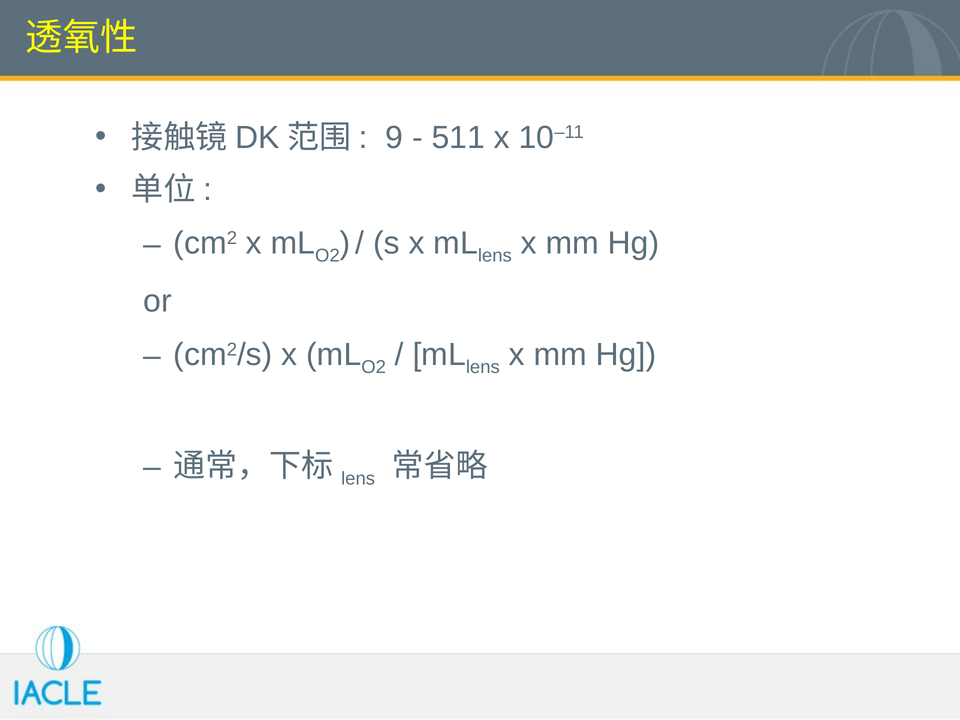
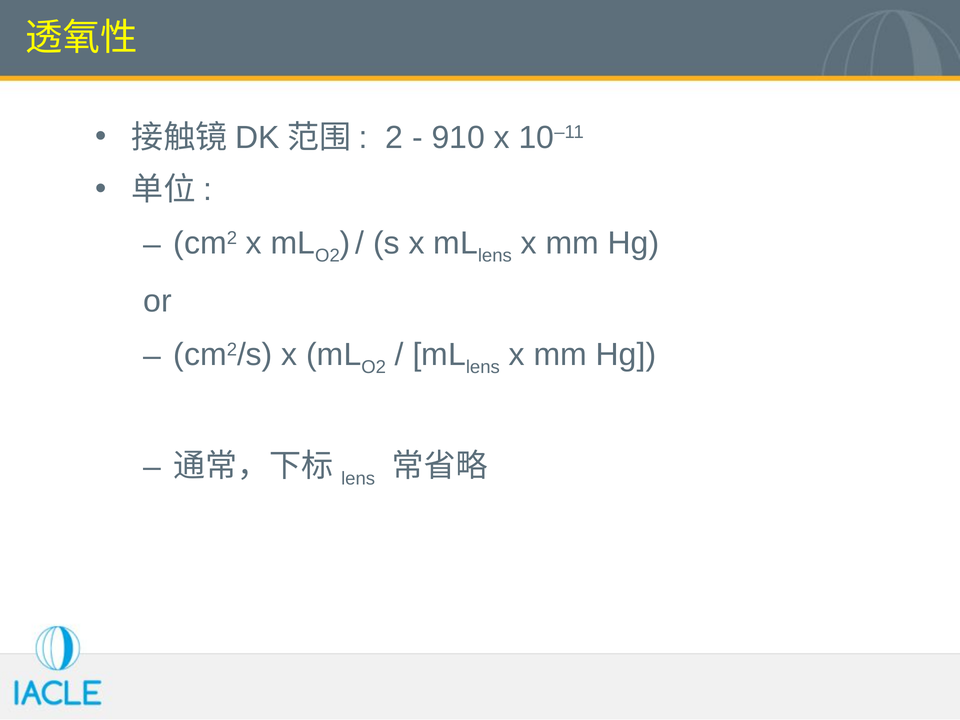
9: 9 -> 2
511: 511 -> 910
